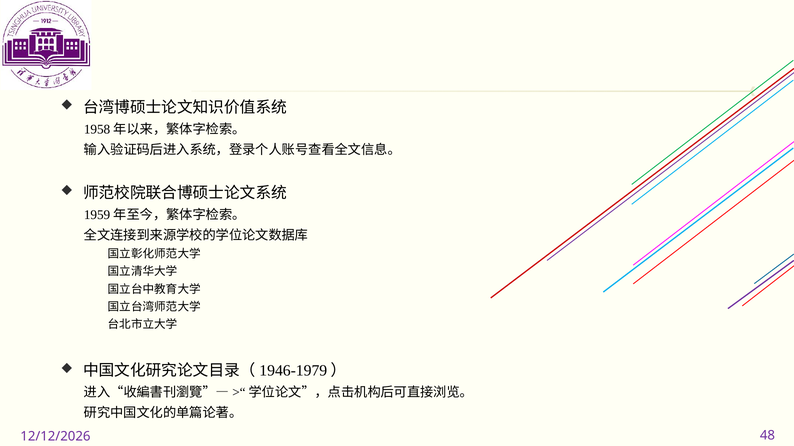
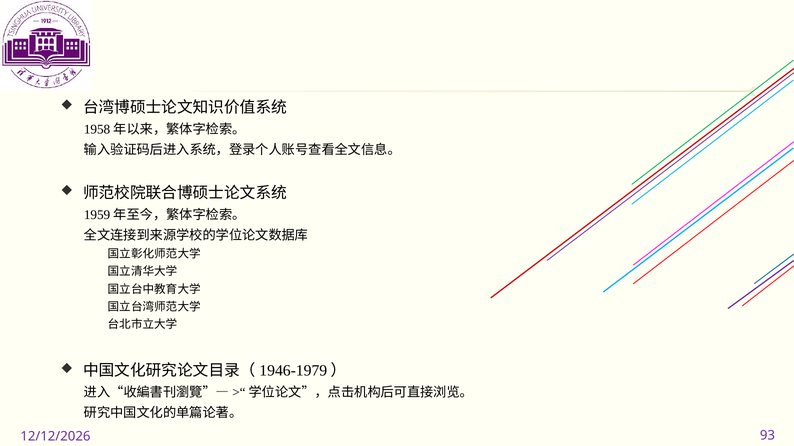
48: 48 -> 93
